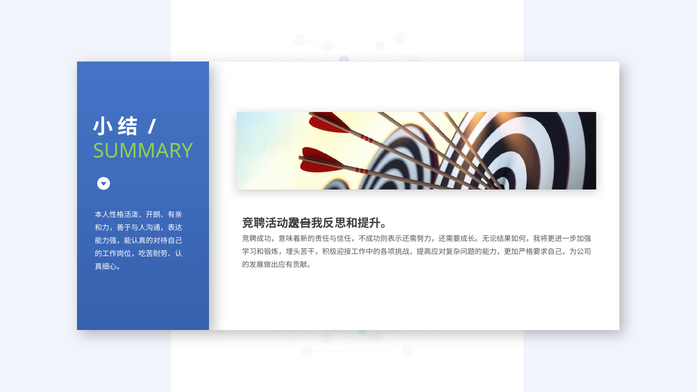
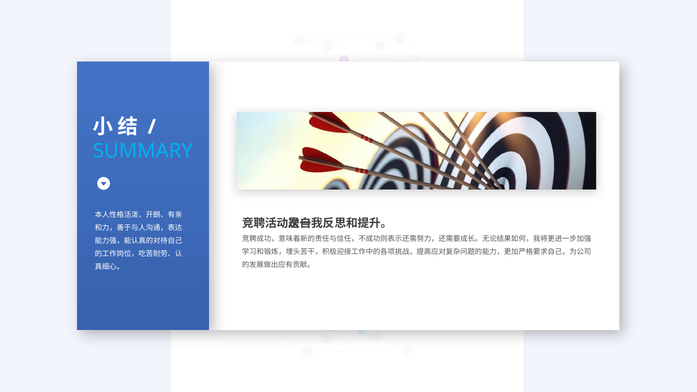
SUMMARY colour: light green -> light blue
